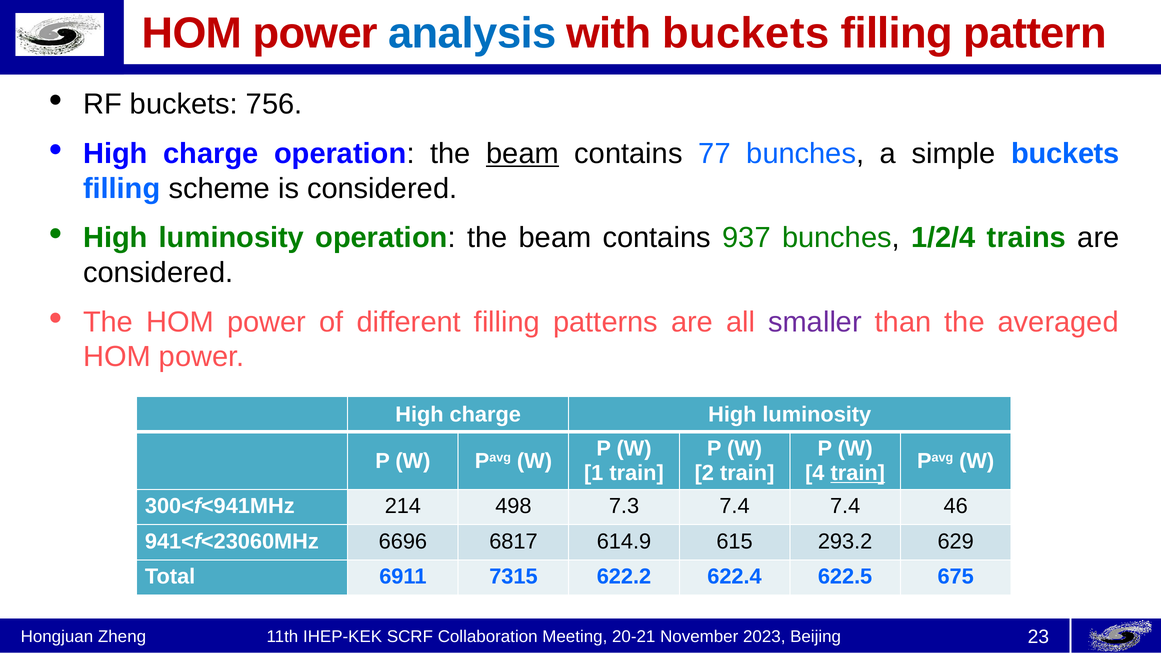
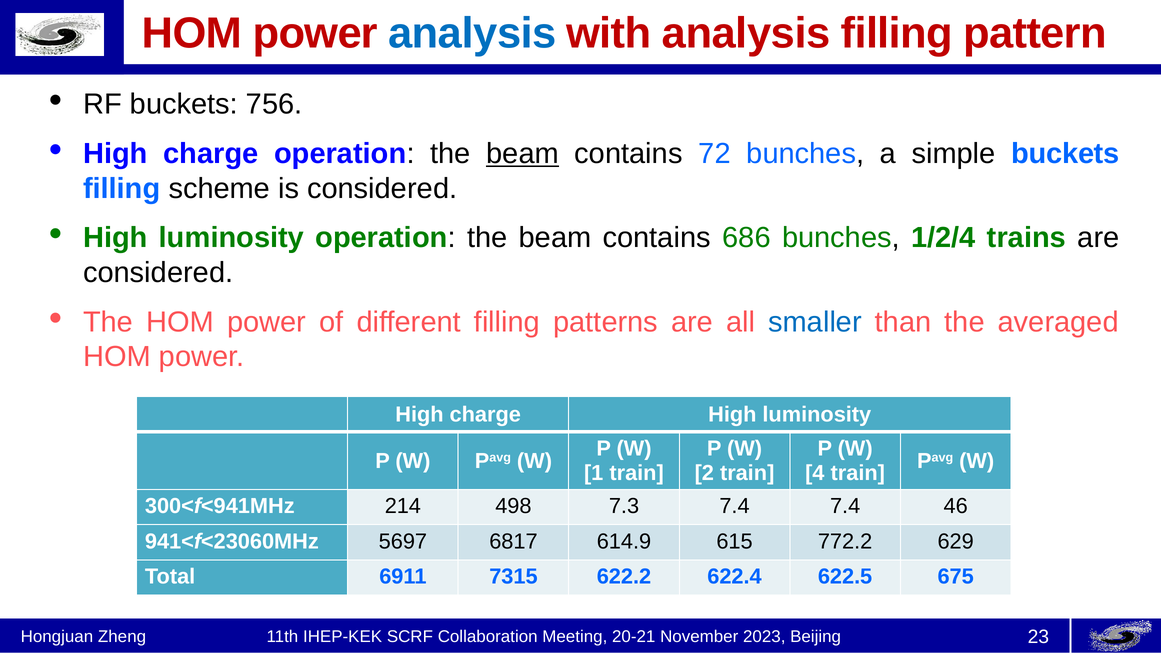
with buckets: buckets -> analysis
77: 77 -> 72
937: 937 -> 686
smaller colour: purple -> blue
train at (858, 473) underline: present -> none
6696: 6696 -> 5697
293.2: 293.2 -> 772.2
